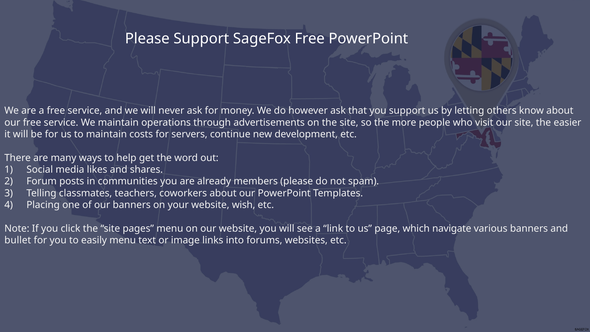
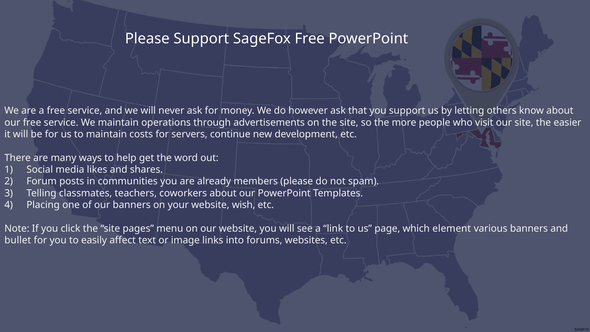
navigate: navigate -> element
easily menu: menu -> affect
